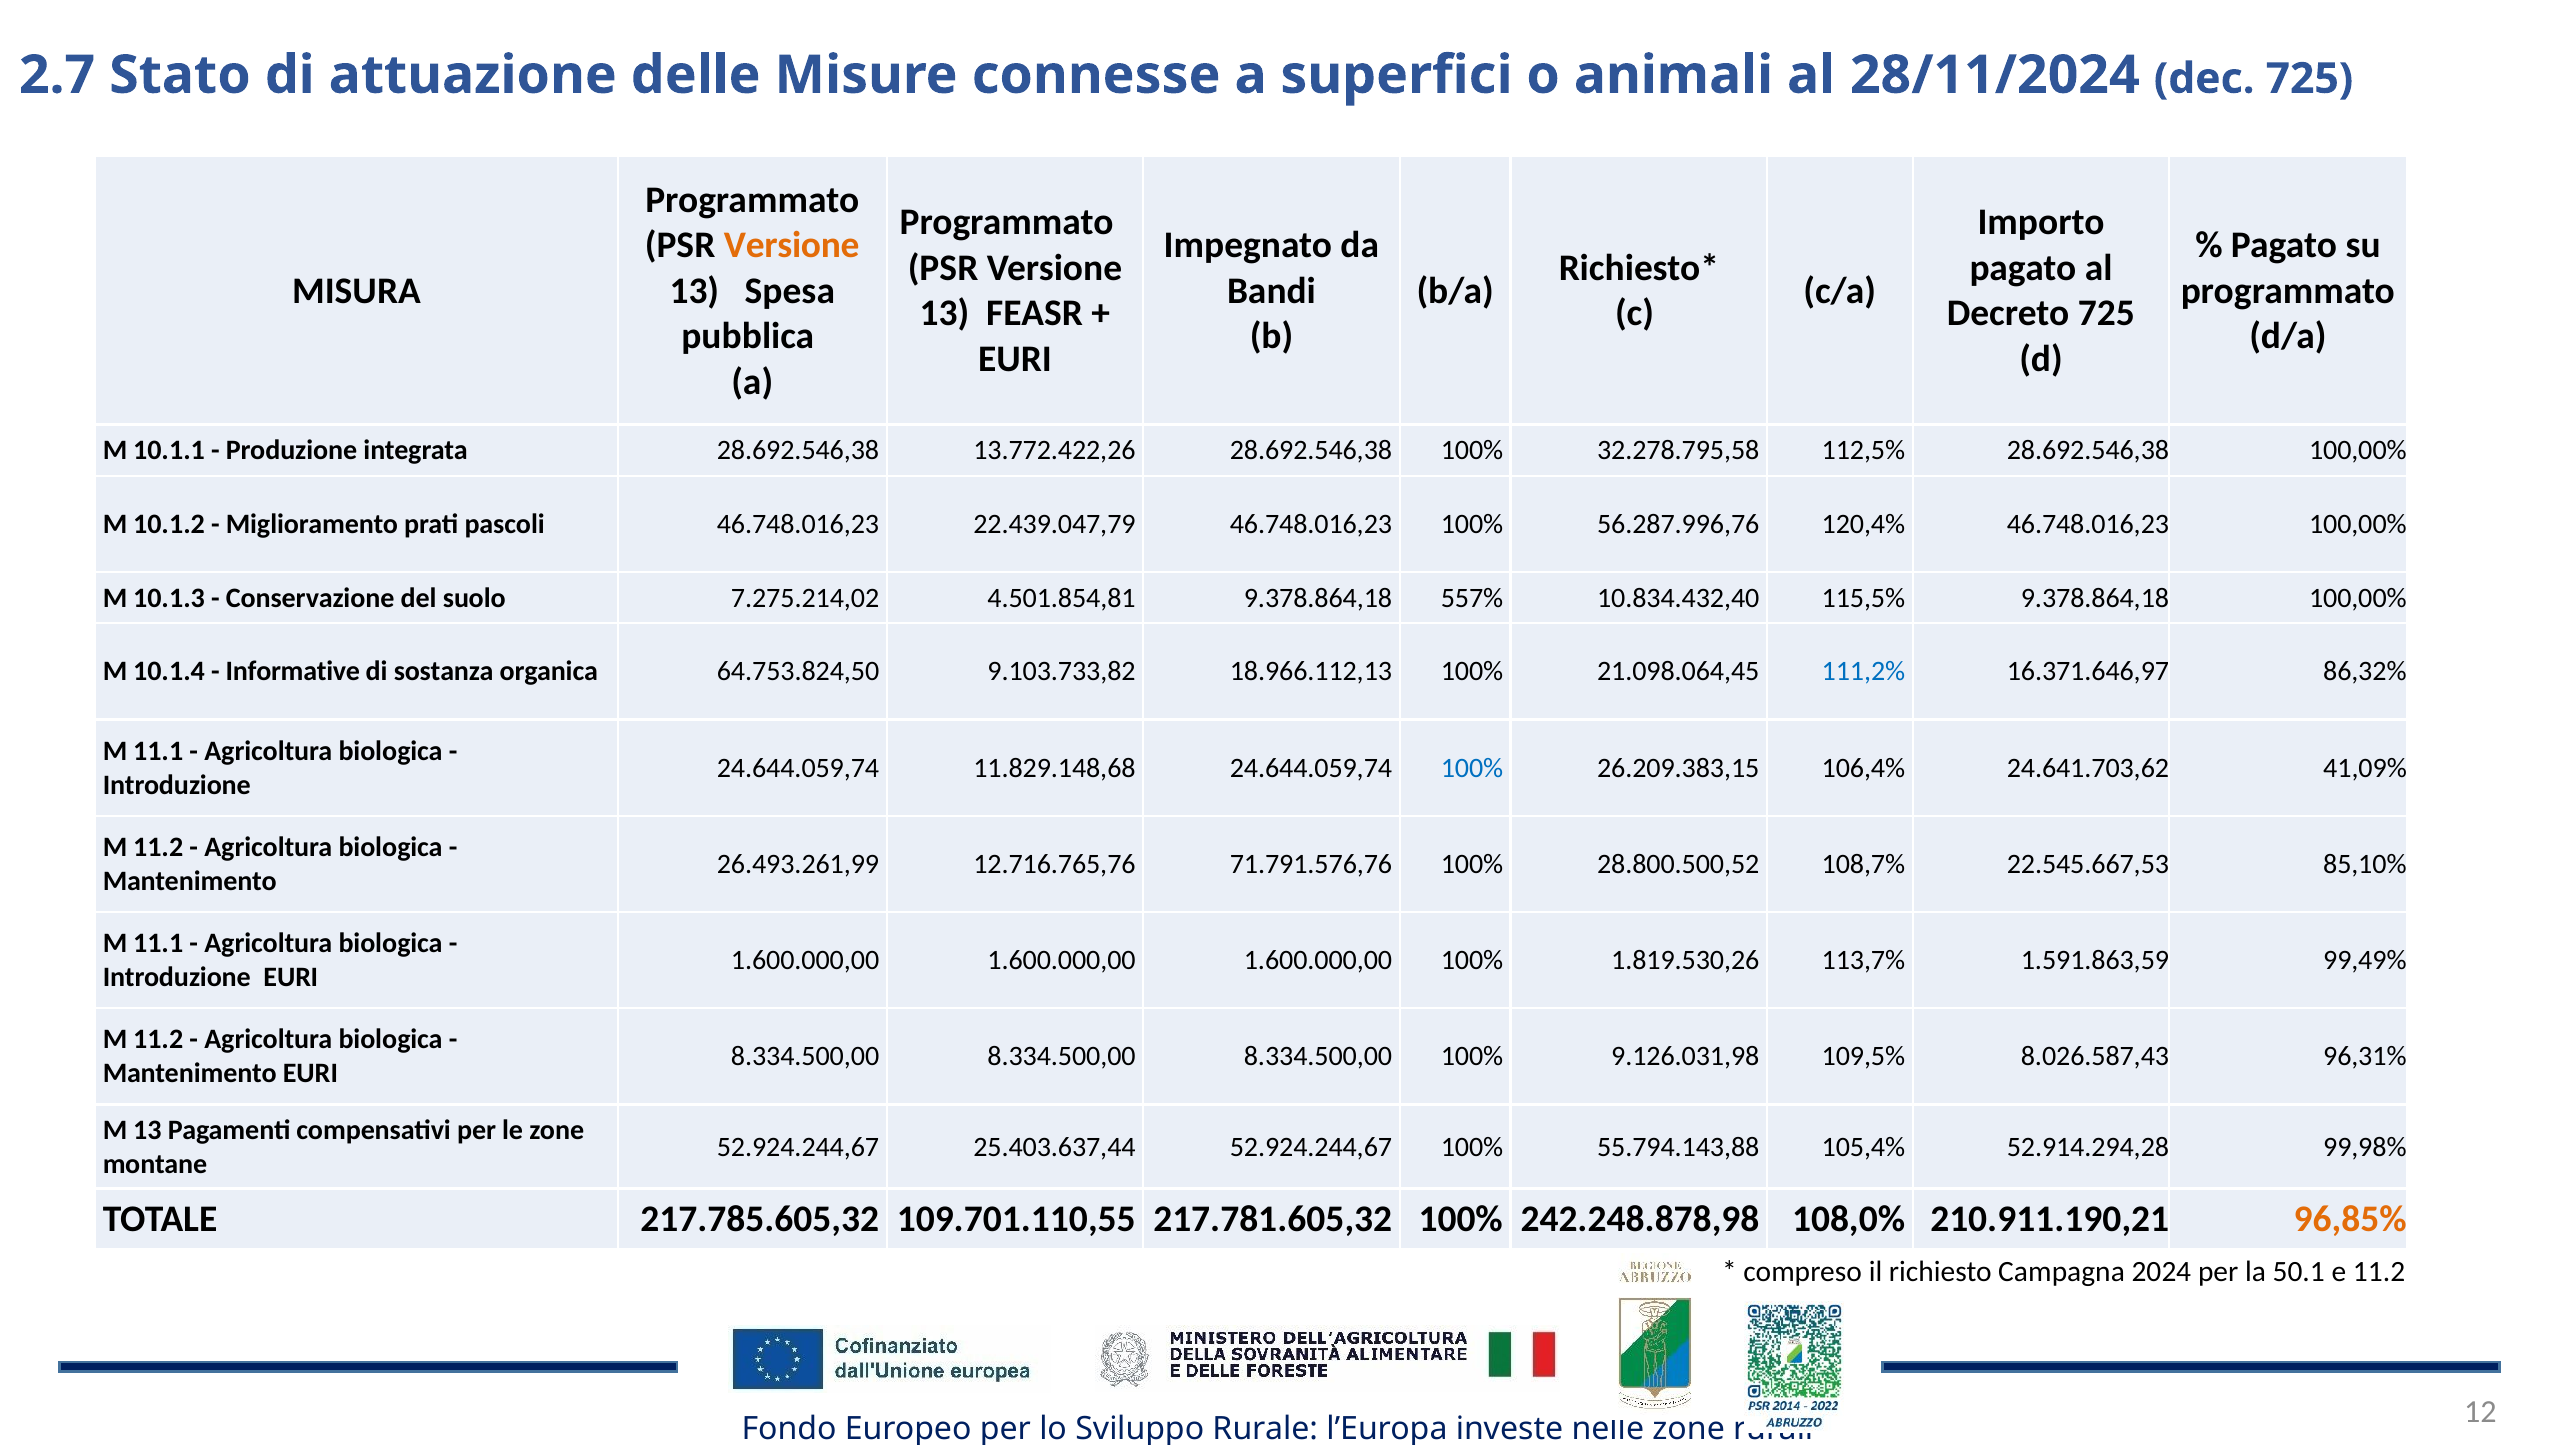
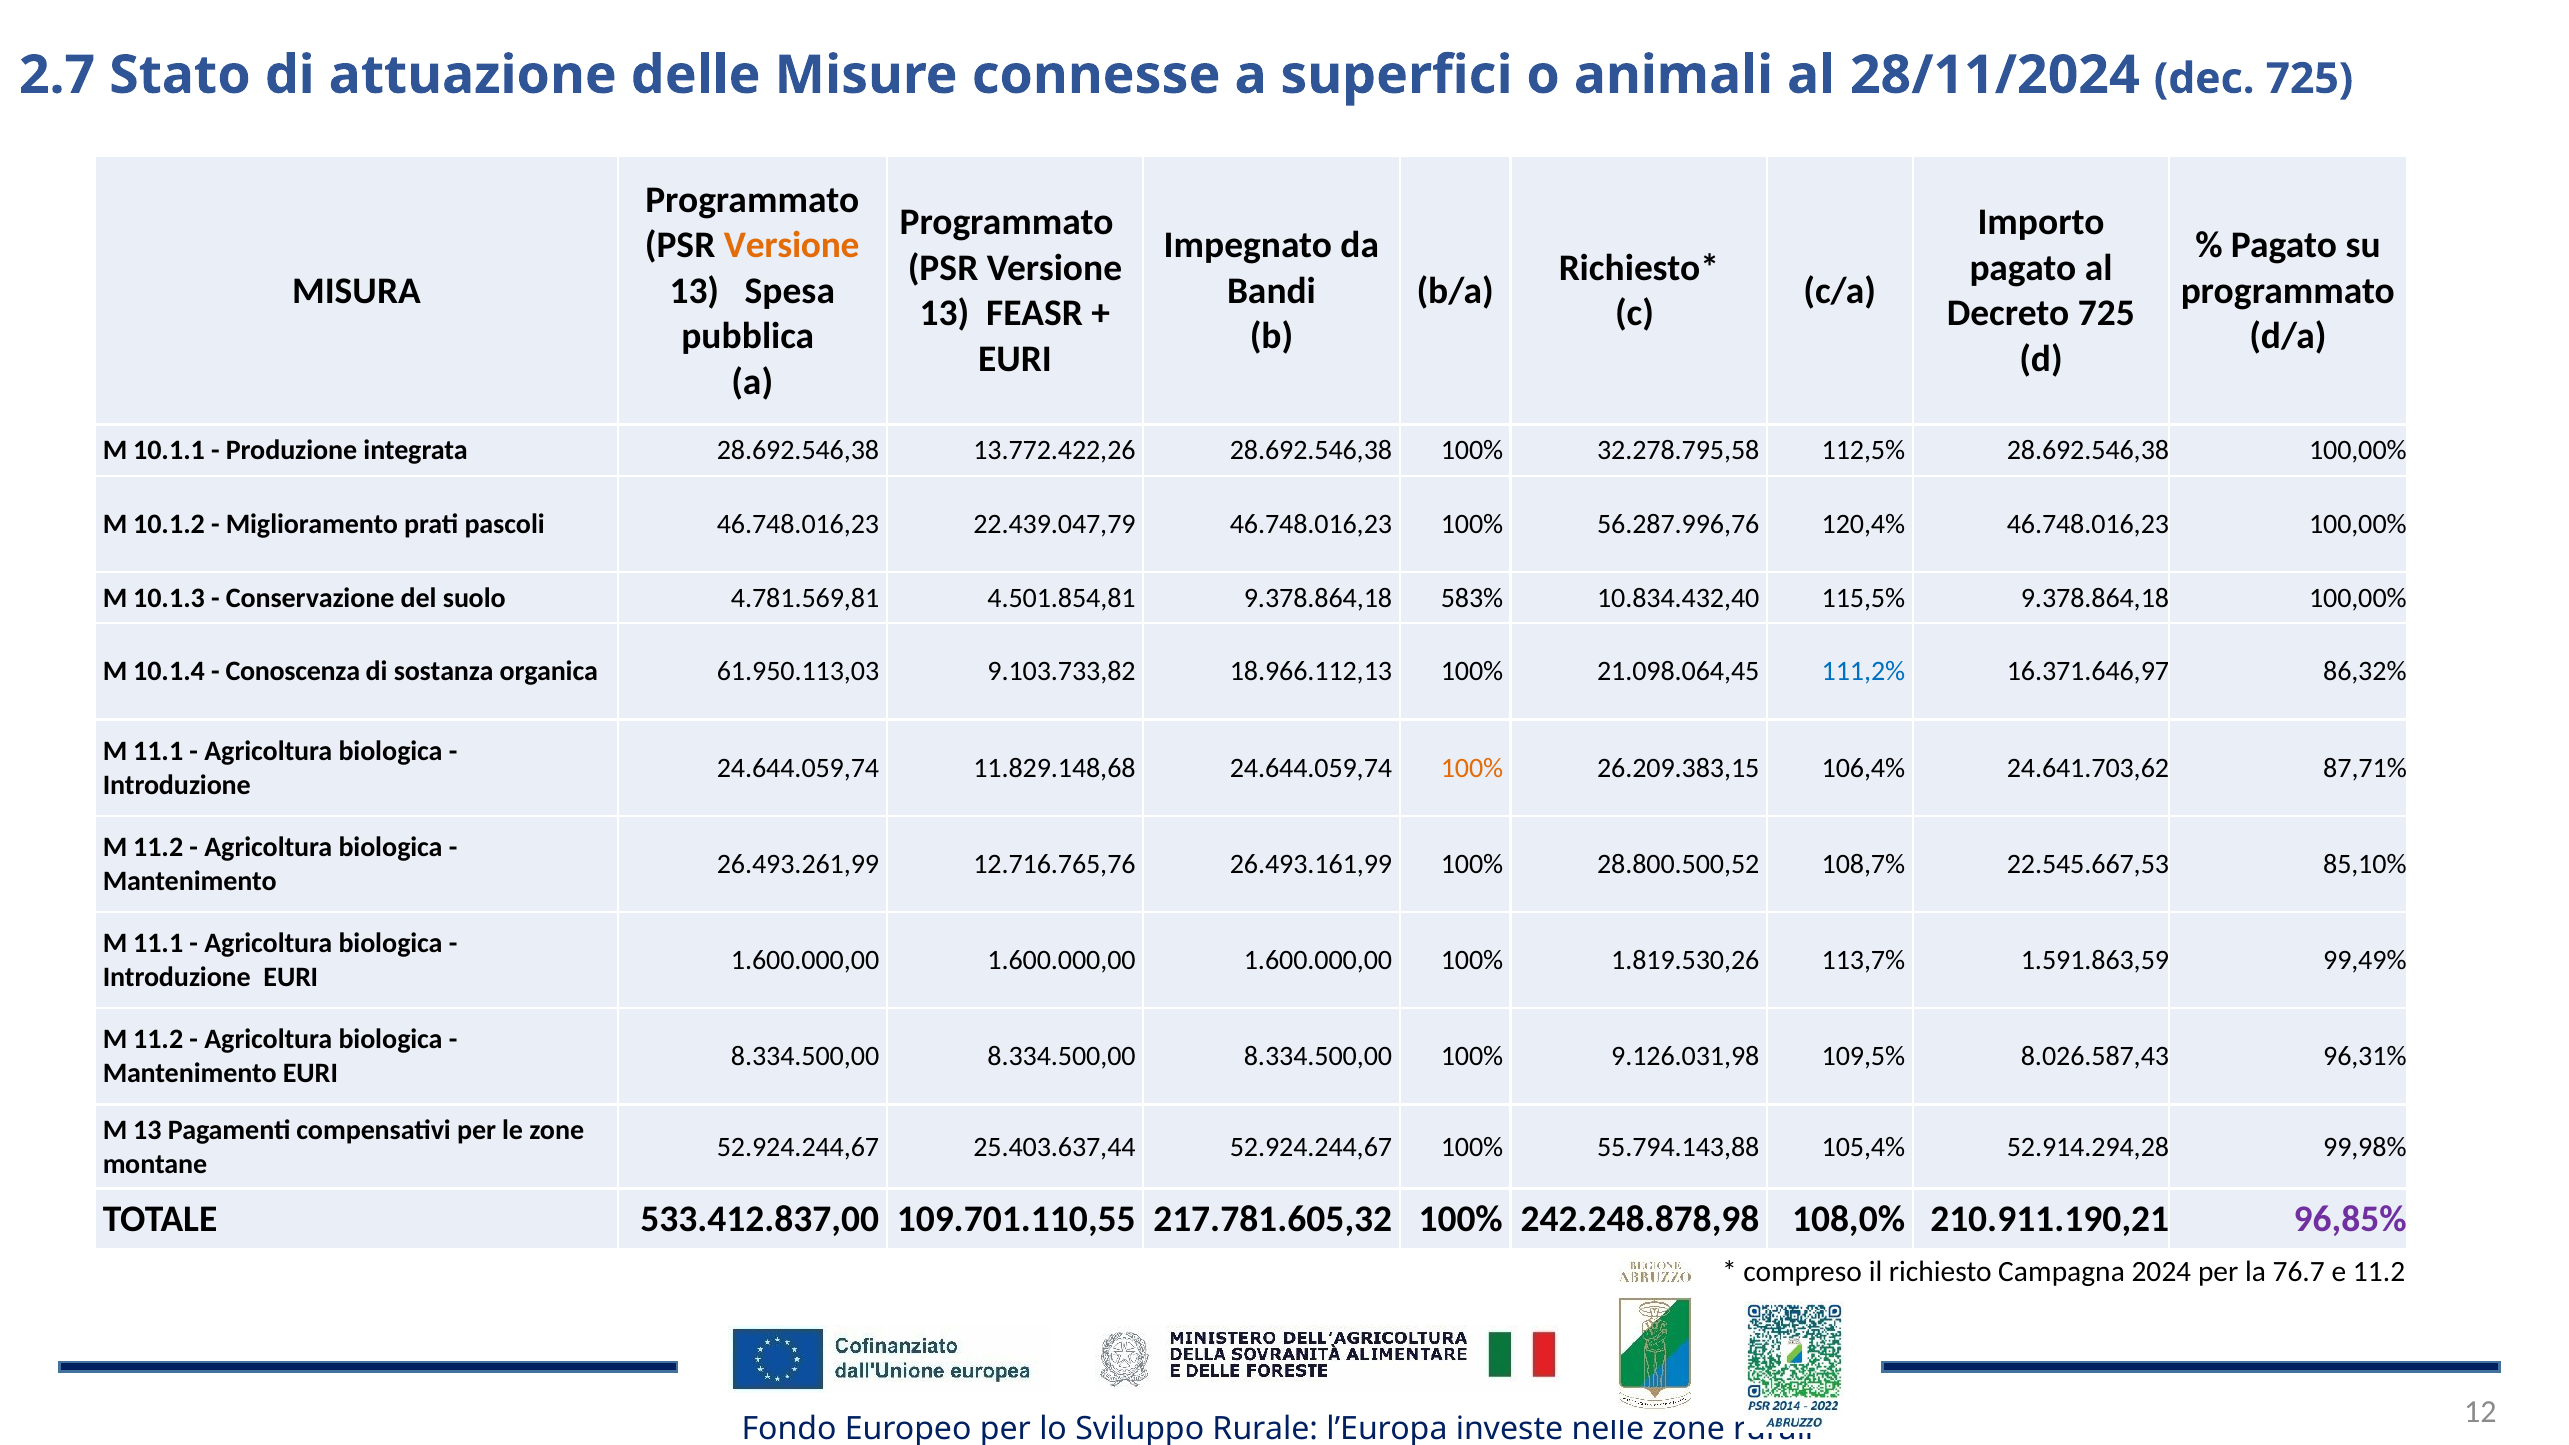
7.275.214,02: 7.275.214,02 -> 4.781.569,81
557%: 557% -> 583%
Informative: Informative -> Conoscenza
64.753.824,50: 64.753.824,50 -> 61.950.113,03
100% at (1472, 768) colour: blue -> orange
41,09%: 41,09% -> 87,71%
71.791.576,76: 71.791.576,76 -> 26.493.161,99
217.785.605,32: 217.785.605,32 -> 533.412.837,00
96,85% colour: orange -> purple
50.1: 50.1 -> 76.7
